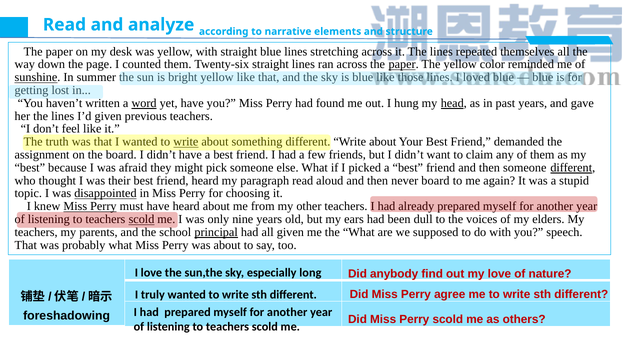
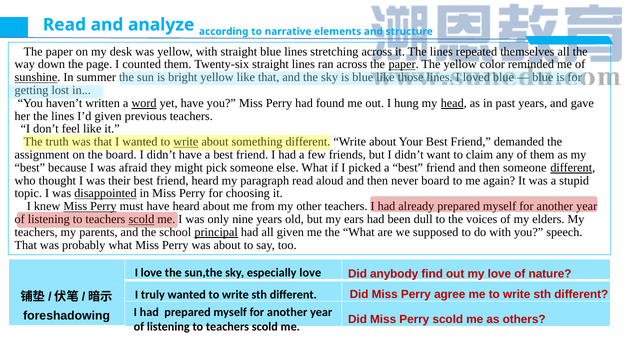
especially long: long -> love
